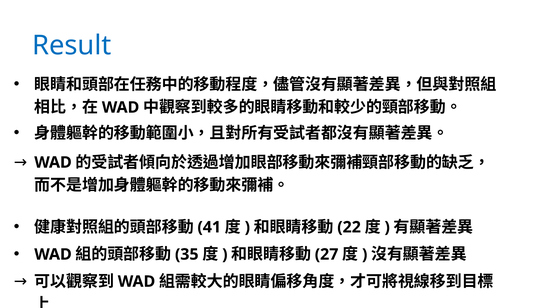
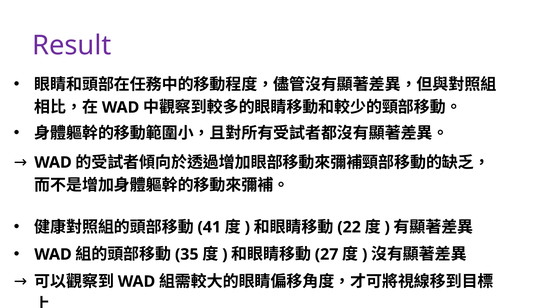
Result colour: blue -> purple
